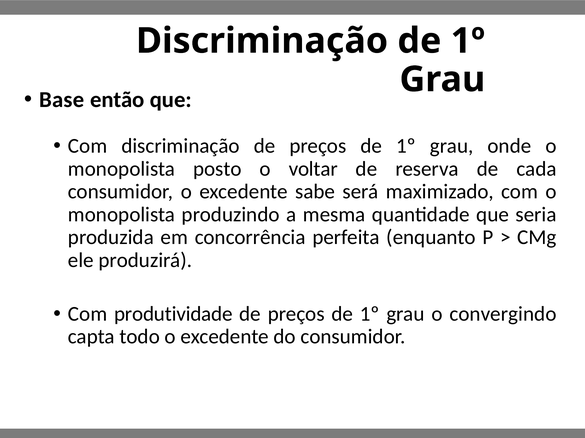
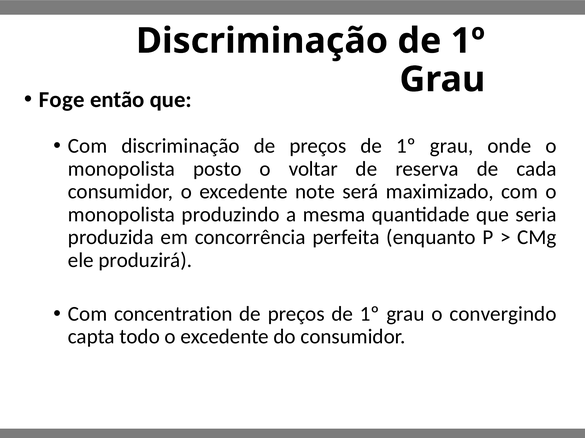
Base: Base -> Foge
sabe: sabe -> note
produtividade: produtividade -> concentration
